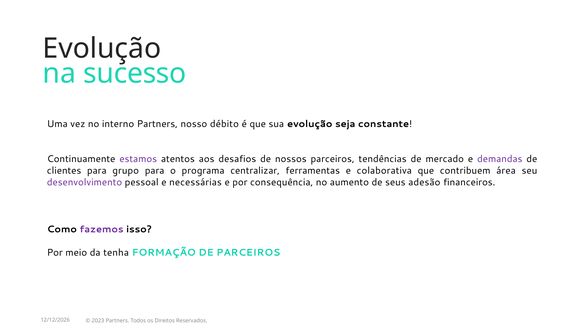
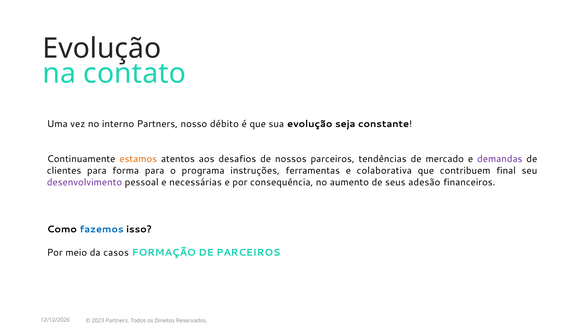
sucesso: sucesso -> contato
estamos colour: purple -> orange
grupo: grupo -> forma
centralizar: centralizar -> instruções
área: área -> final
fazemos colour: purple -> blue
tenha: tenha -> casos
